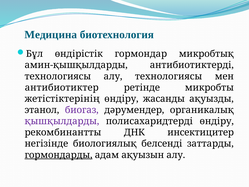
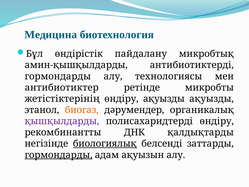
гормондар: гормондар -> пайдалану
технологиясы at (58, 76): технологиясы -> гормондарды
өндіру жасанды: жасанды -> ақуызды
биогаз colour: purple -> orange
инсектицитер: инсектицитер -> қалдықтарды
биологиялық underline: none -> present
